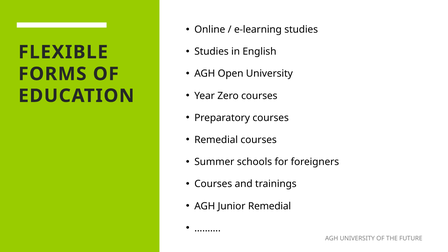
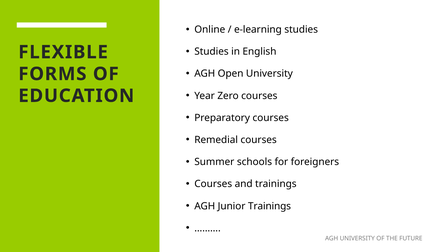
Junior Remedial: Remedial -> Trainings
